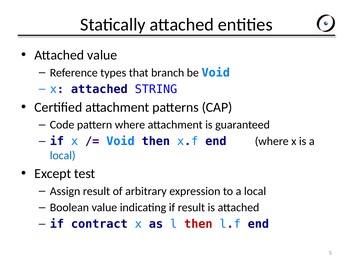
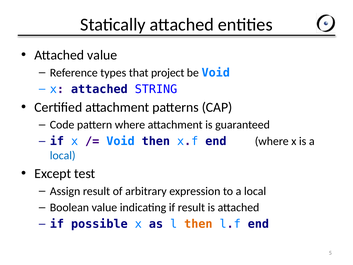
branch: branch -> project
contract: contract -> possible
then at (198, 224) colour: red -> orange
